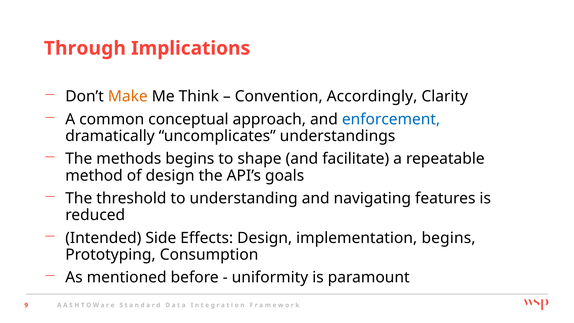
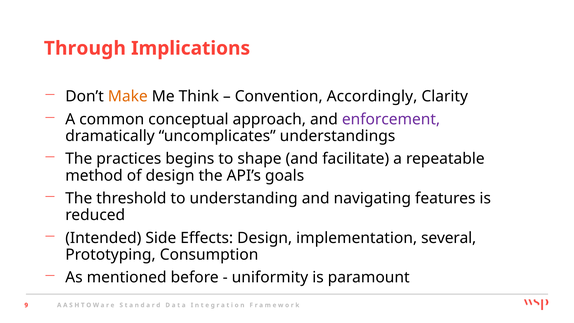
enforcement colour: blue -> purple
methods: methods -> practices
implementation begins: begins -> several
